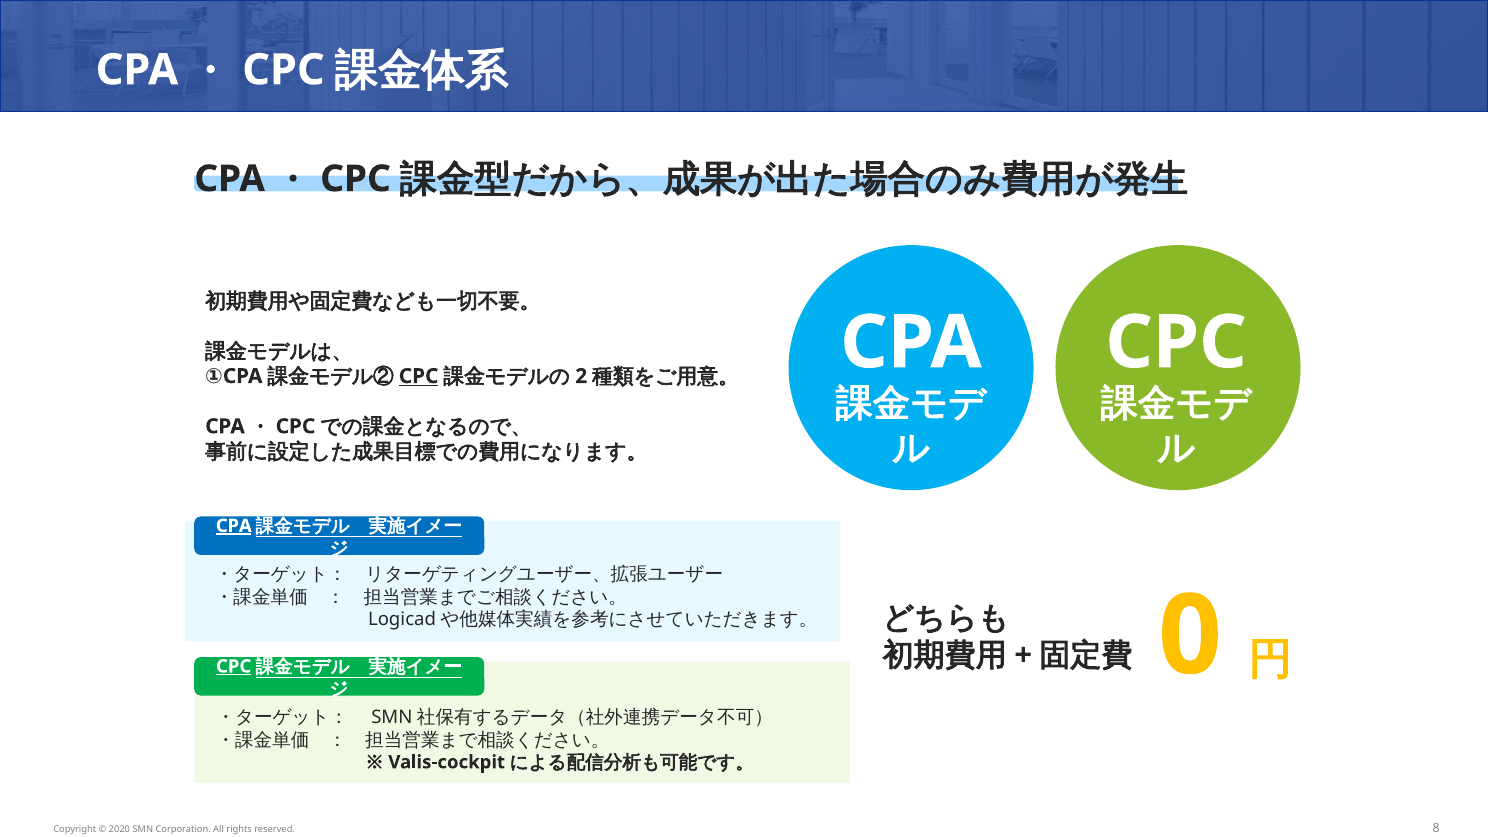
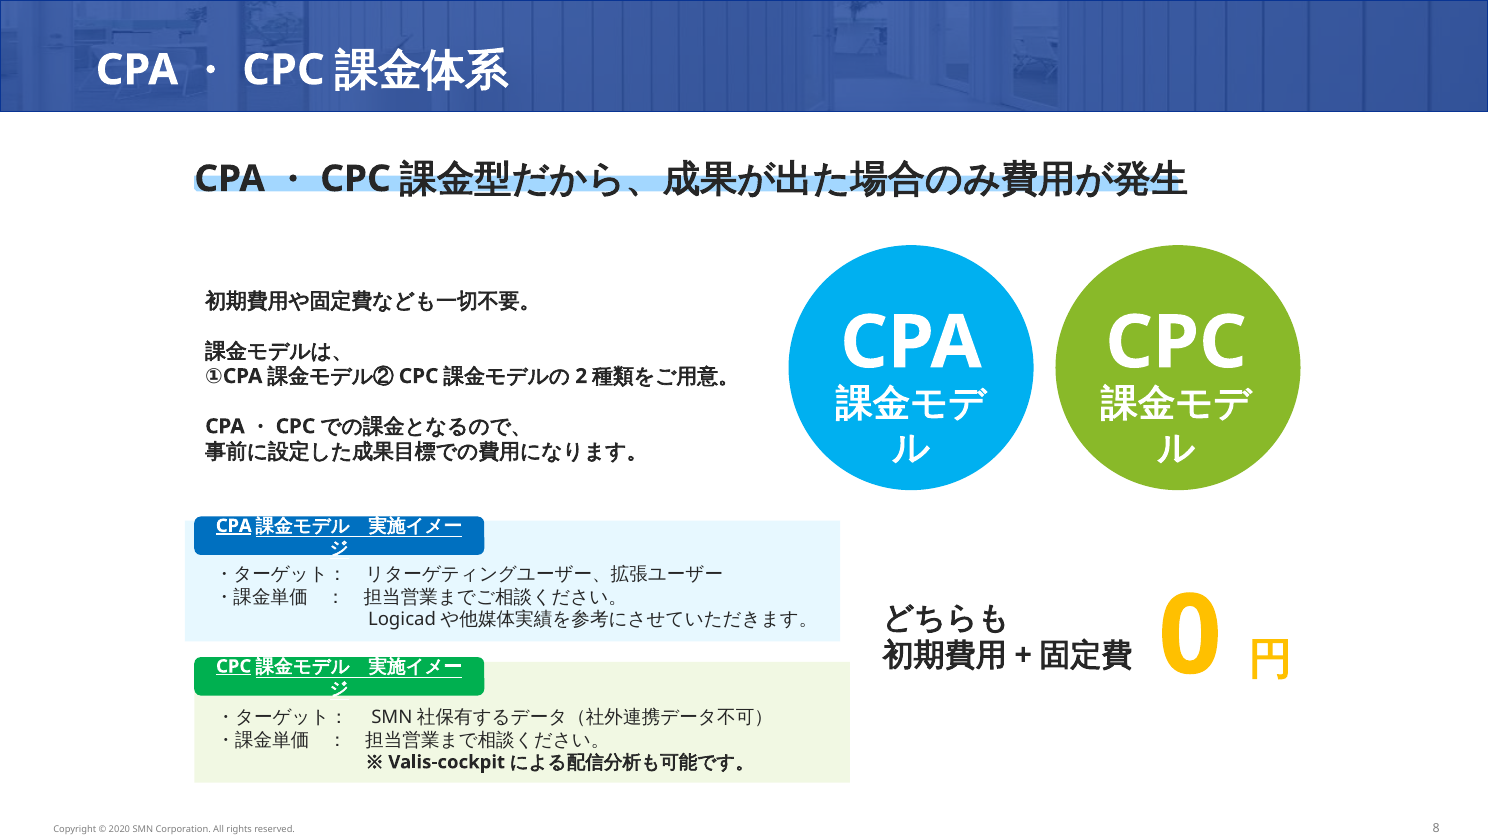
CPC at (419, 376) underline: present -> none
